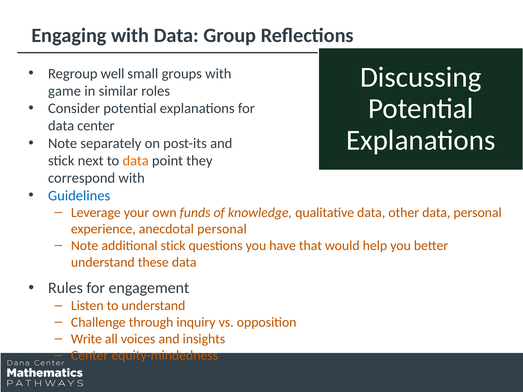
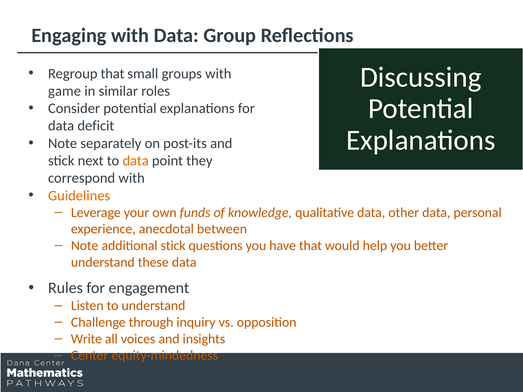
Regroup well: well -> that
data center: center -> deficit
Guidelines colour: blue -> orange
anecdotal personal: personal -> between
